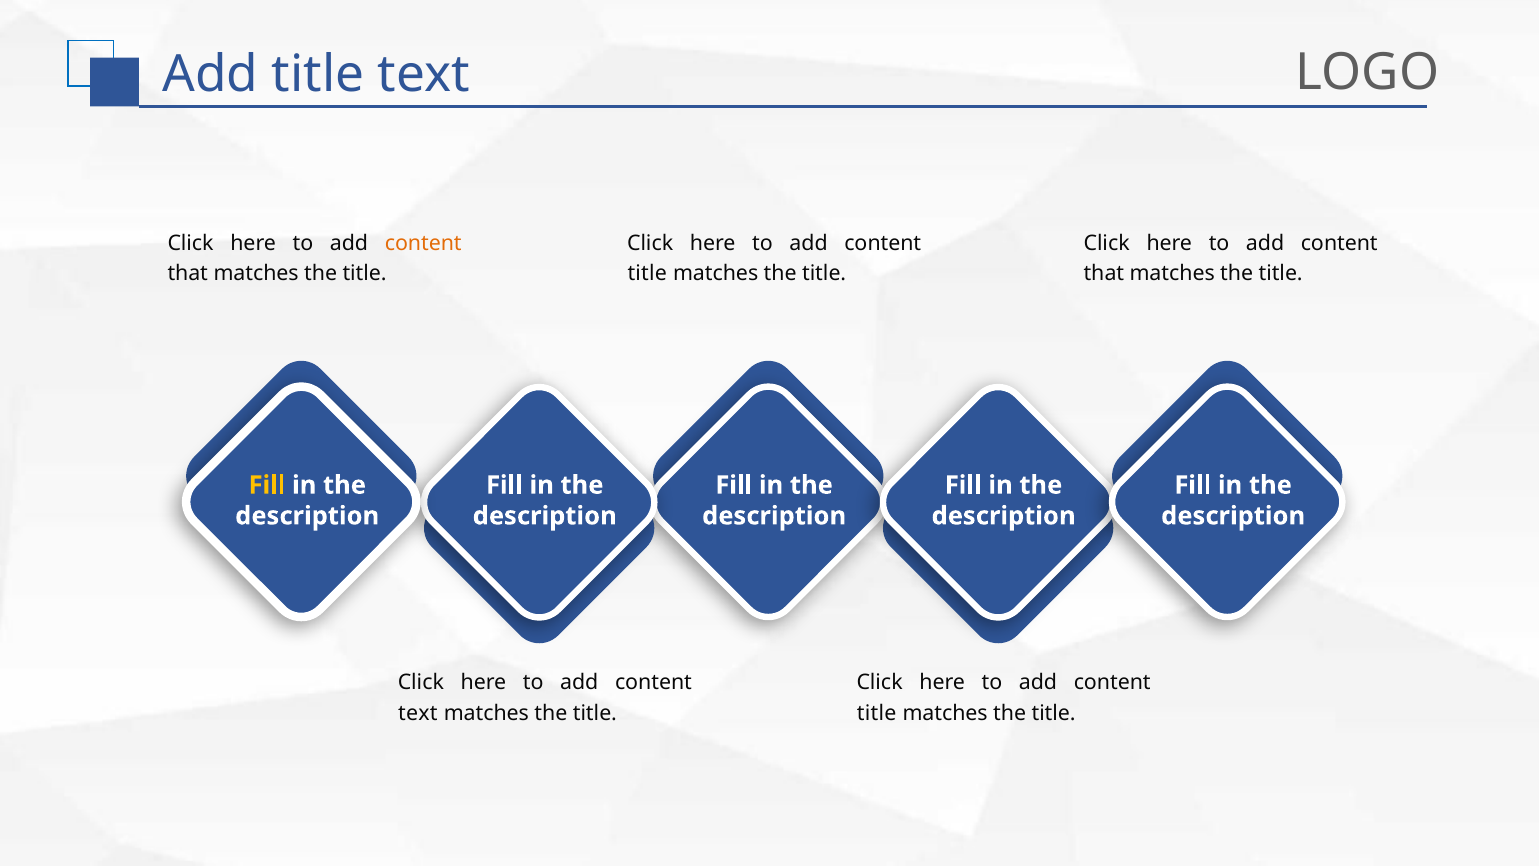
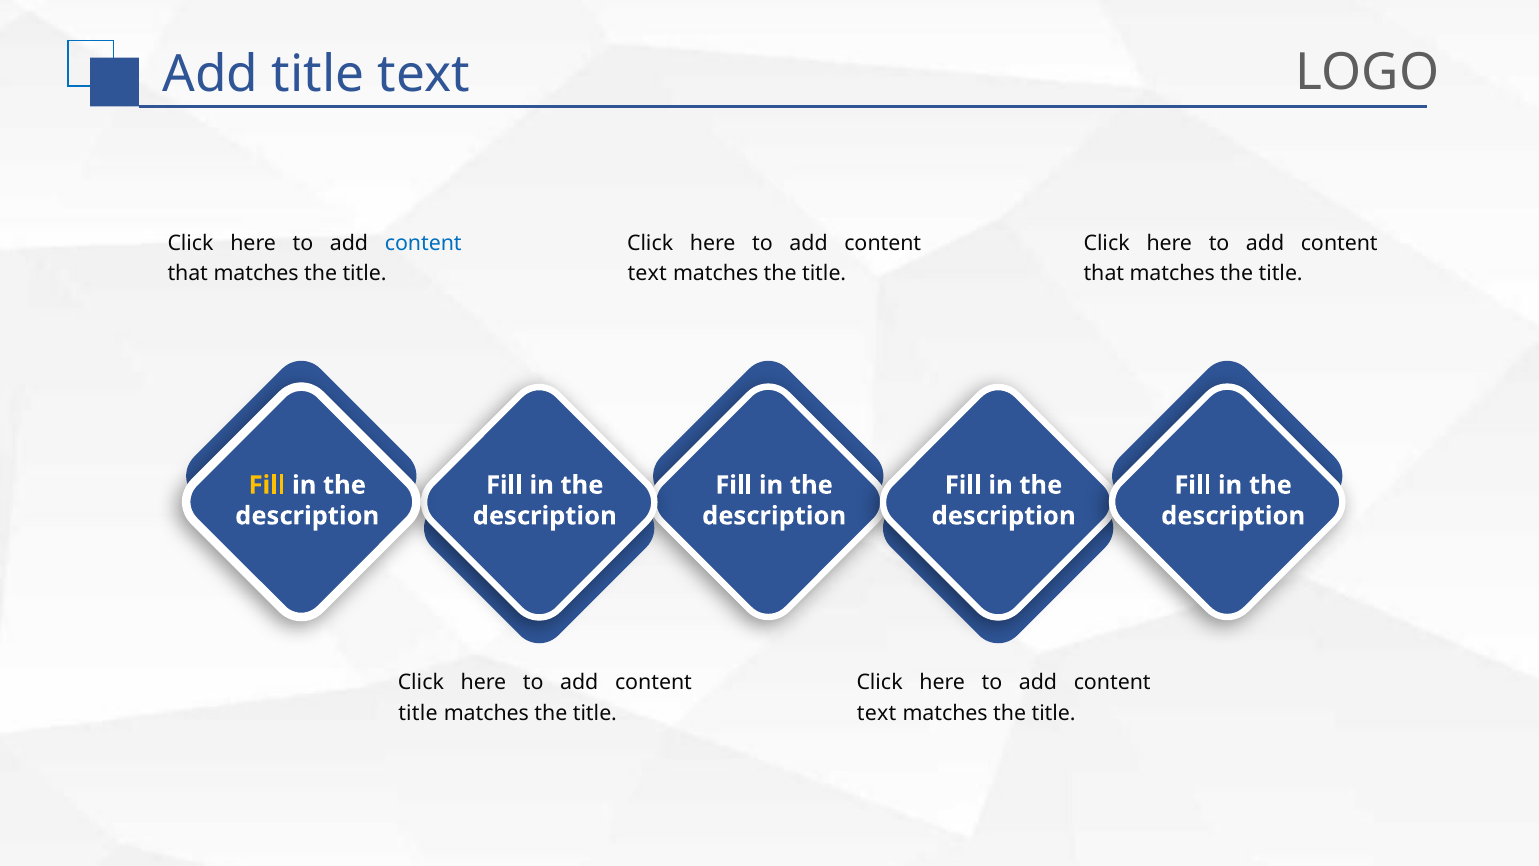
content at (423, 243) colour: orange -> blue
title at (647, 274): title -> text
text at (418, 713): text -> title
title at (877, 713): title -> text
